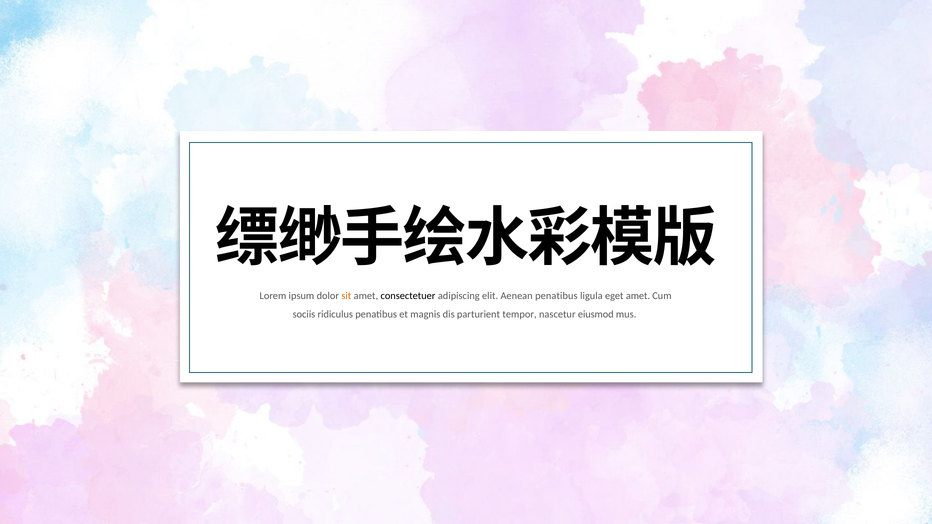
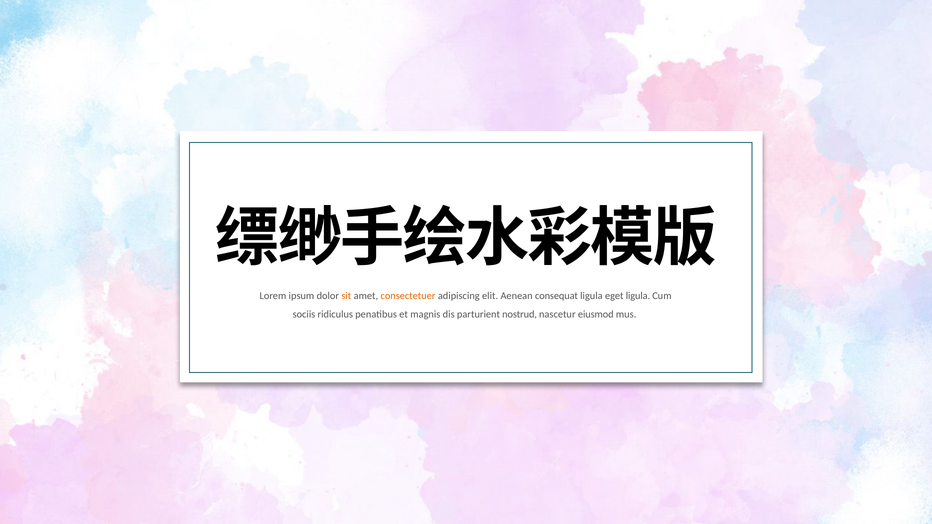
consectetuer colour: black -> orange
Aenean penatibus: penatibus -> consequat
eget amet: amet -> ligula
tempor: tempor -> nostrud
